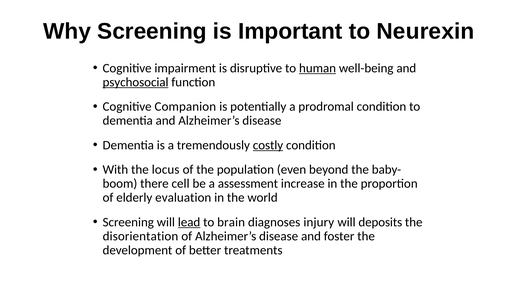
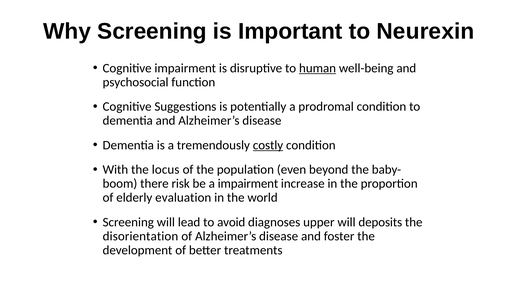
psychosocial underline: present -> none
Companion: Companion -> Suggestions
cell: cell -> risk
a assessment: assessment -> impairment
lead underline: present -> none
brain: brain -> avoid
injury: injury -> upper
